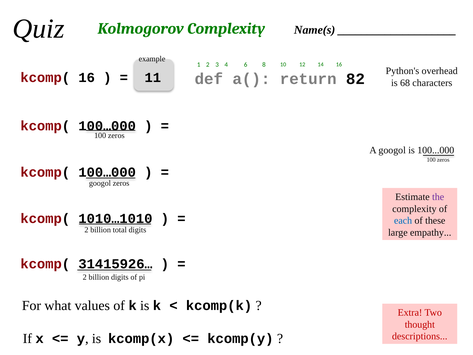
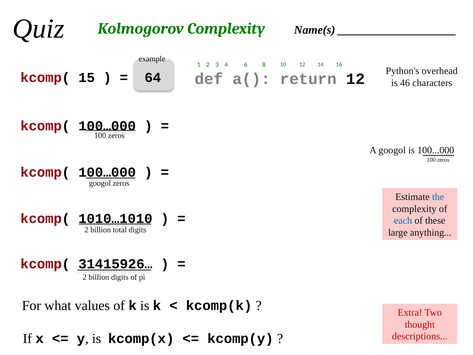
kcomp( 16: 16 -> 15
11: 11 -> 64
return 82: 82 -> 12
68: 68 -> 46
the colour: purple -> blue
empathy: empathy -> anything
